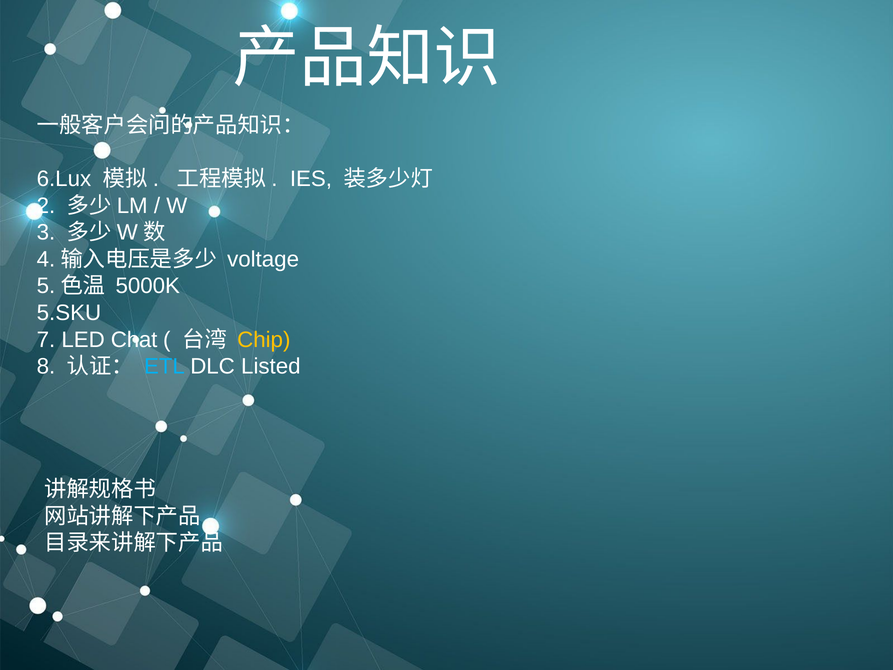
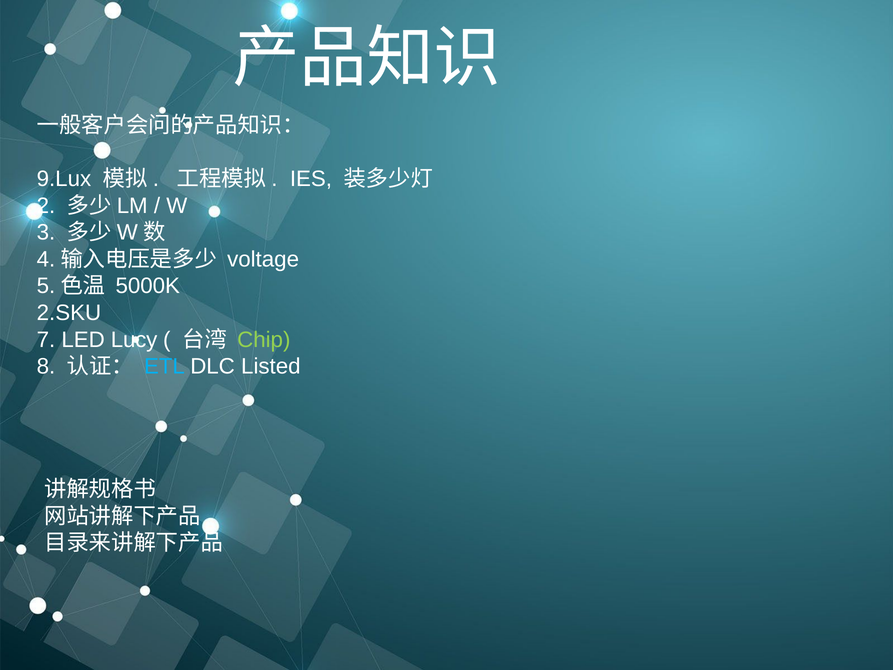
6.Lux: 6.Lux -> 9.Lux
5.SKU: 5.SKU -> 2.SKU
Chat: Chat -> Lucy
Chip colour: yellow -> light green
